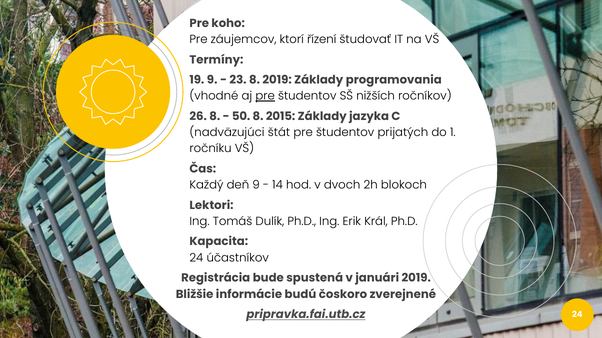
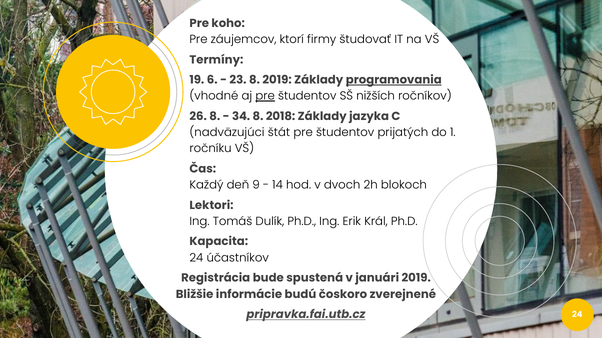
řízení: řízení -> firmy
19 9: 9 -> 6
programovania underline: none -> present
50: 50 -> 34
2015: 2015 -> 2018
